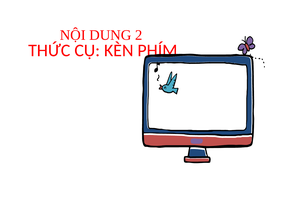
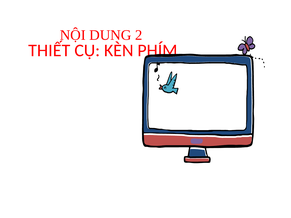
THỨC: THỨC -> THIẾT
